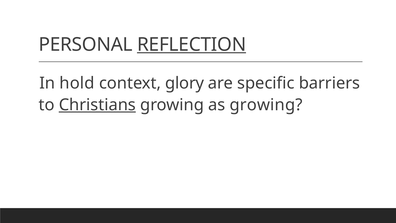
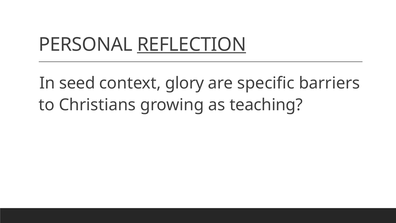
hold: hold -> seed
Christians underline: present -> none
as growing: growing -> teaching
